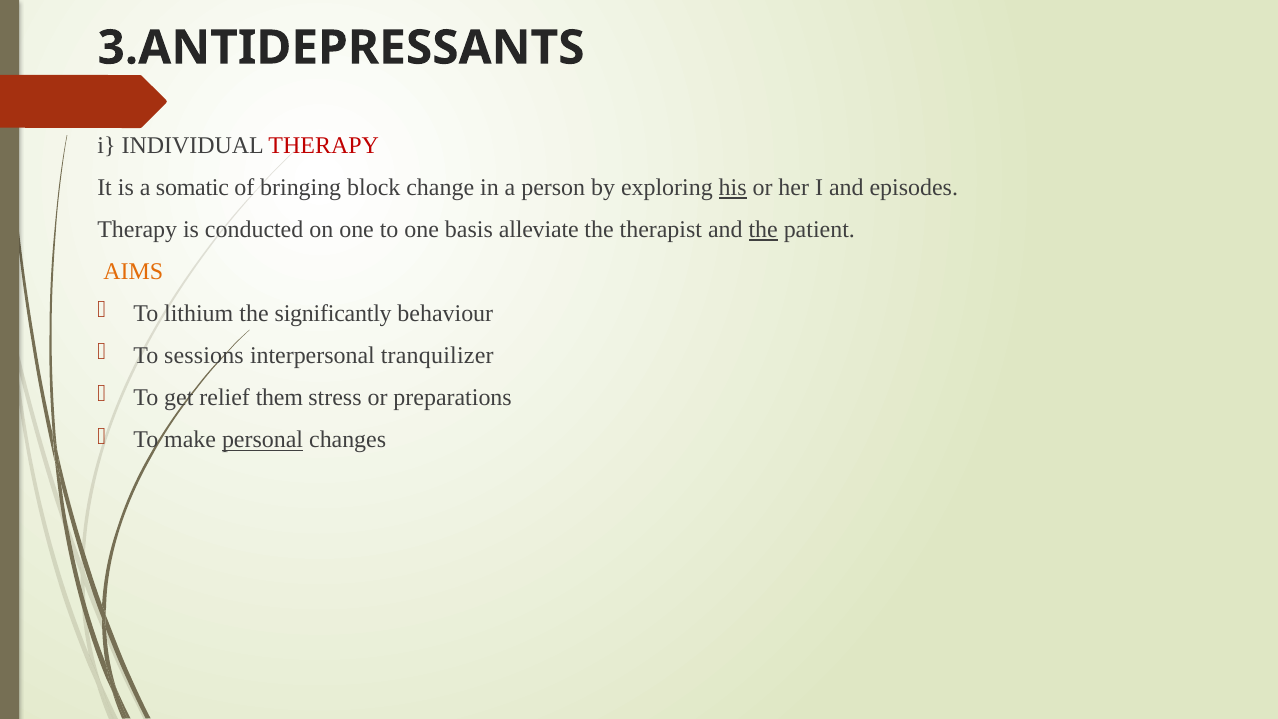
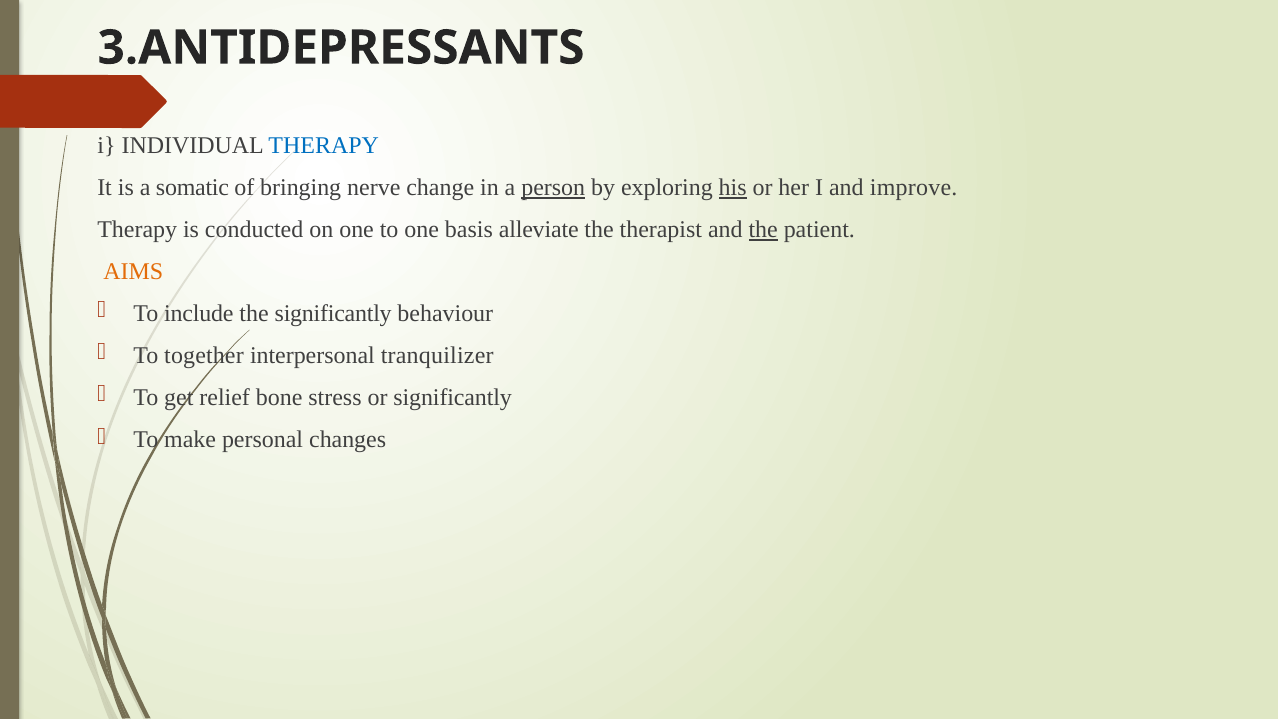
THERAPY at (324, 145) colour: red -> blue
block: block -> nerve
person underline: none -> present
episodes: episodes -> improve
lithium: lithium -> include
sessions: sessions -> together
them: them -> bone
or preparations: preparations -> significantly
personal underline: present -> none
